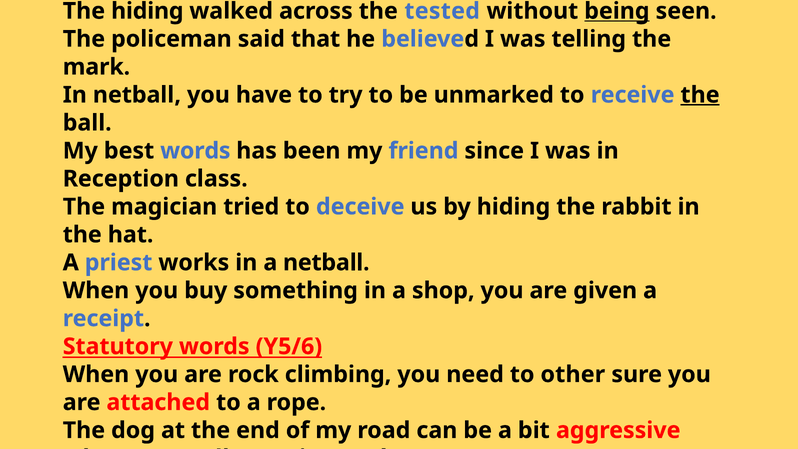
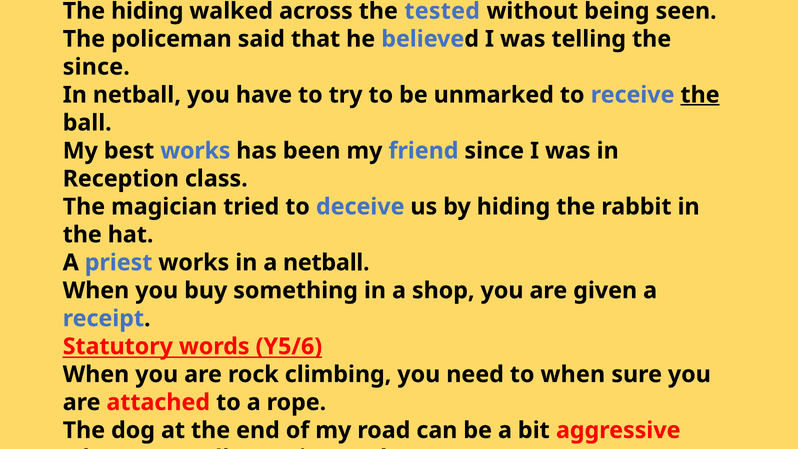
being at (617, 11) underline: present -> none
mark at (96, 67): mark -> since
best words: words -> works
to other: other -> when
